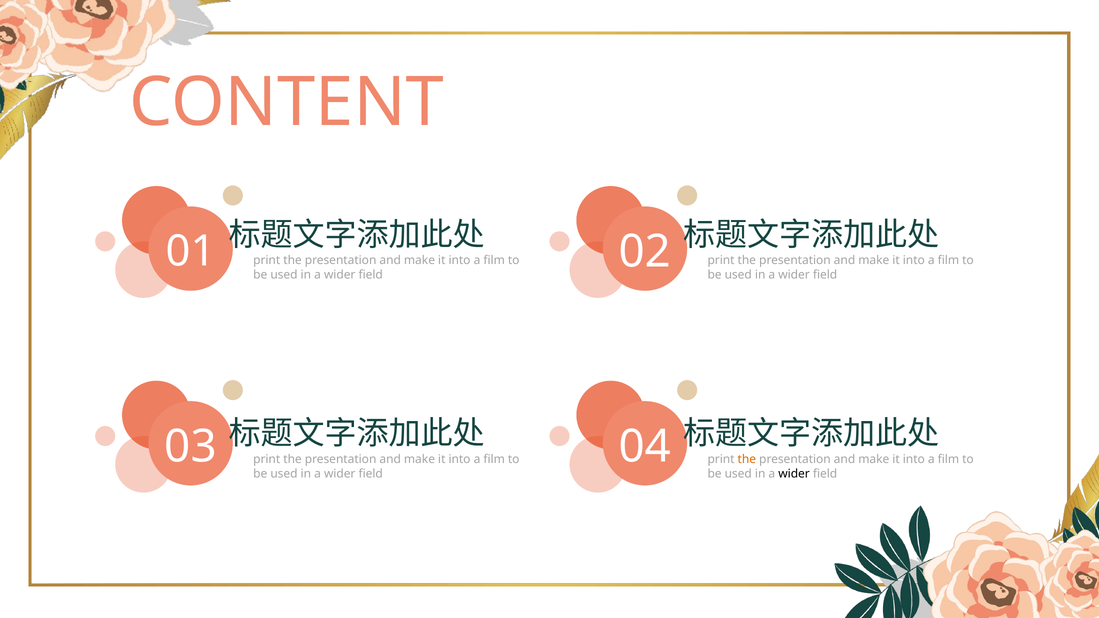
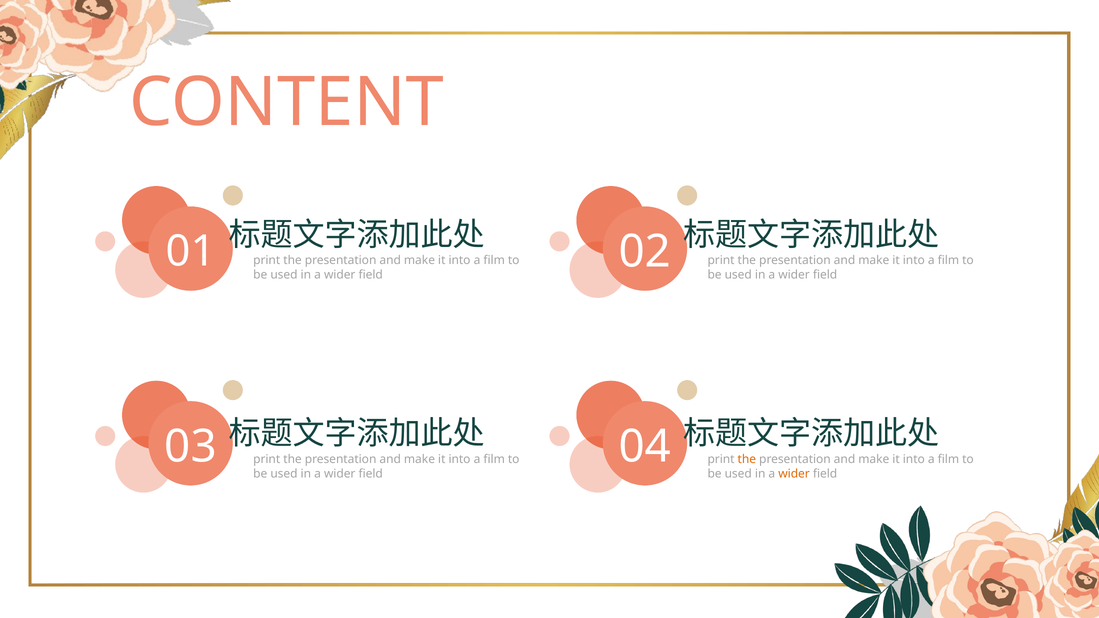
wider at (794, 474) colour: black -> orange
